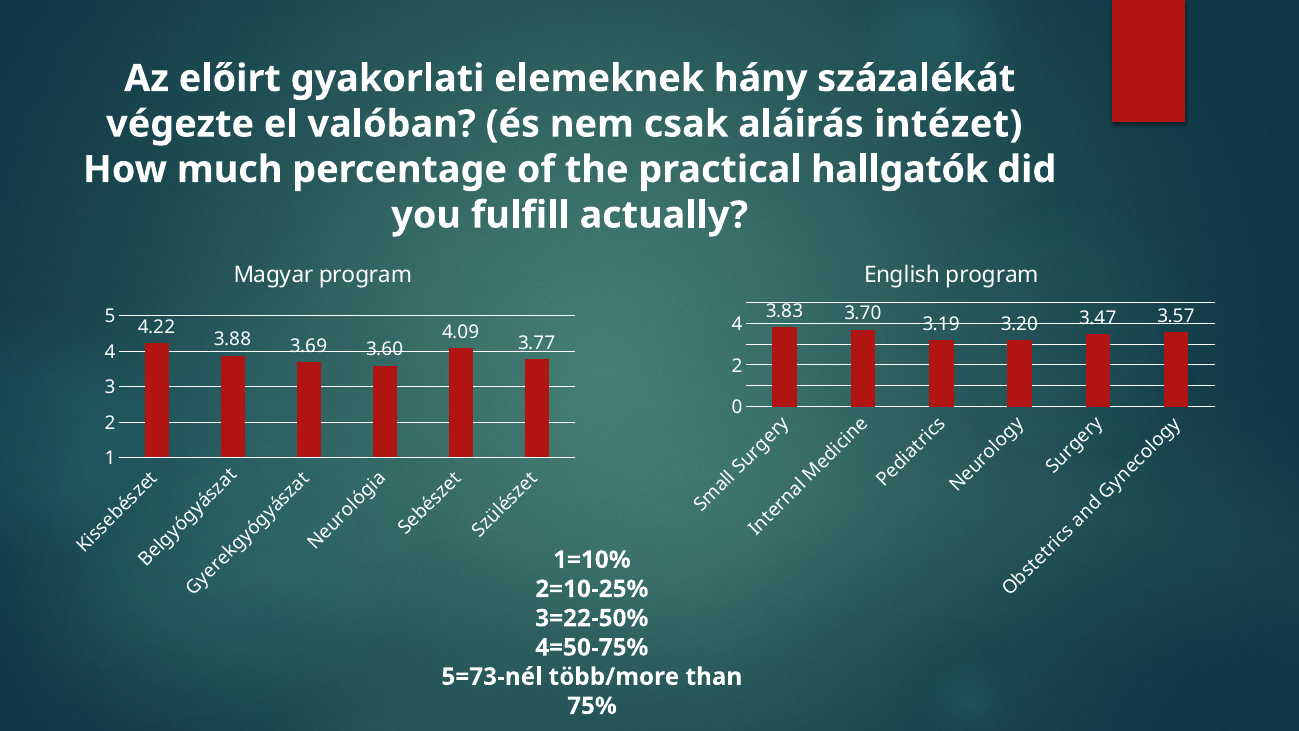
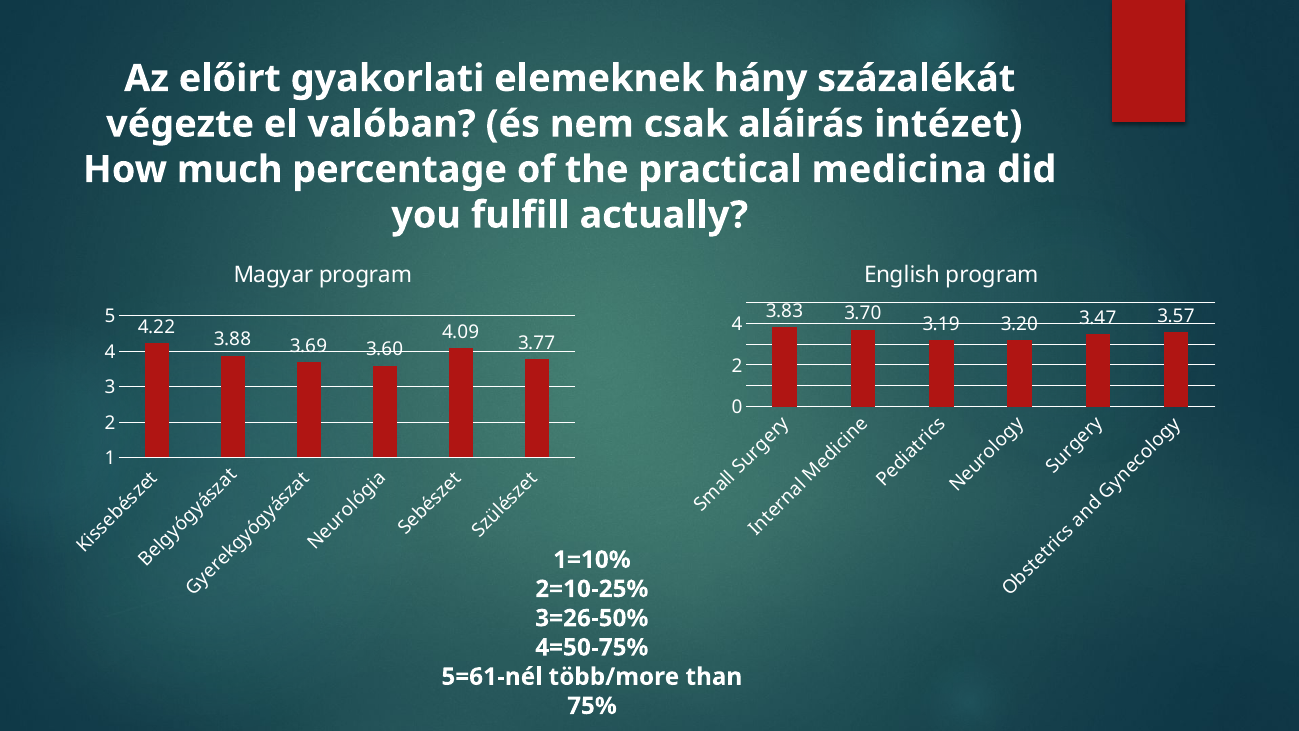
hallgatók: hallgatók -> medicina
3=22-50%: 3=22-50% -> 3=26-50%
5=73-nél: 5=73-nél -> 5=61-nél
